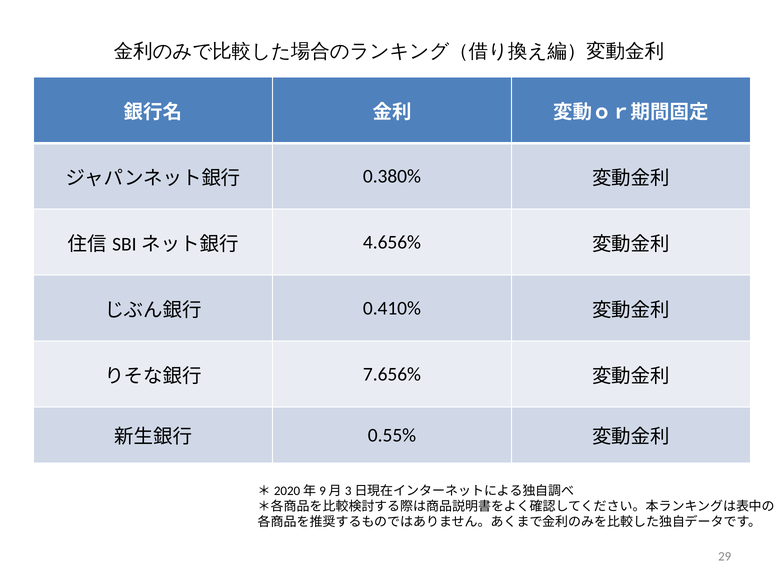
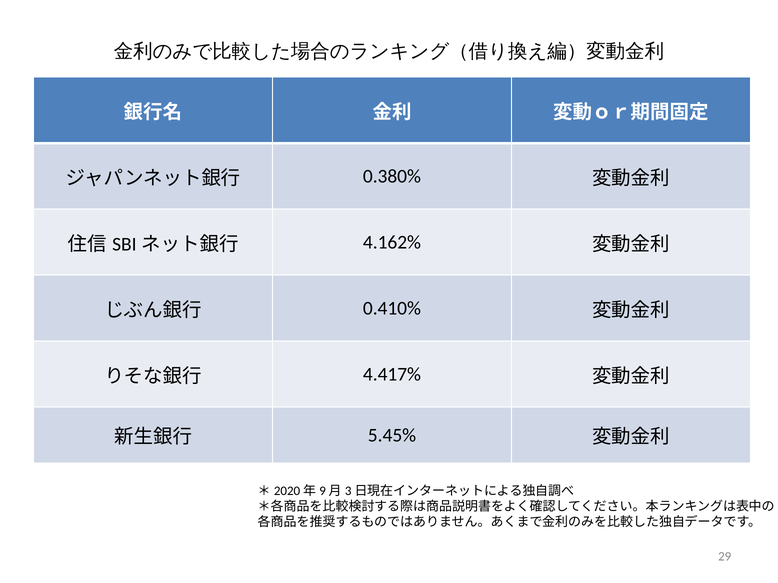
4.656%: 4.656% -> 4.162%
7.656%: 7.656% -> 4.417%
0.55%: 0.55% -> 5.45%
